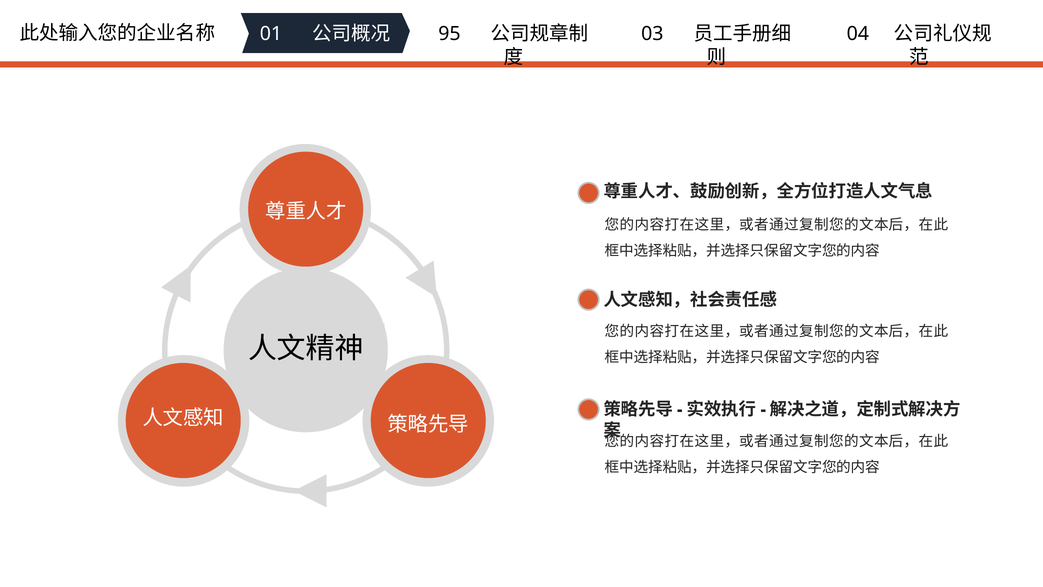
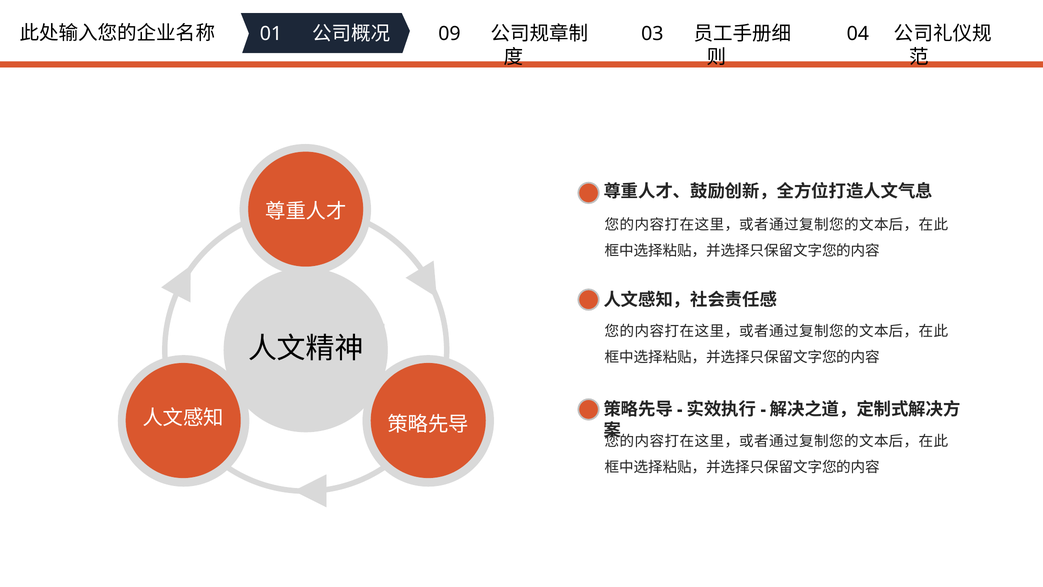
95: 95 -> 09
